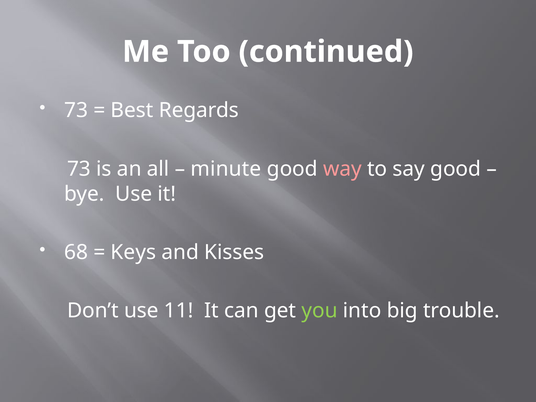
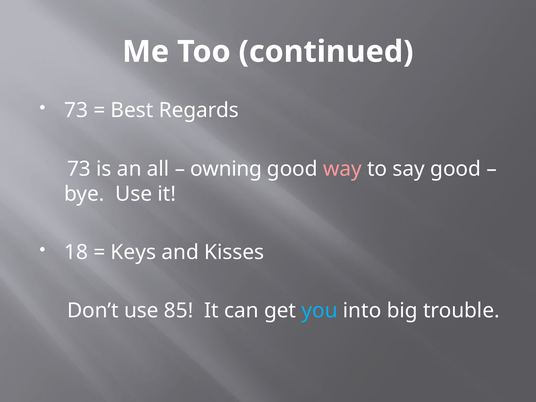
minute: minute -> owning
68: 68 -> 18
11: 11 -> 85
you colour: light green -> light blue
